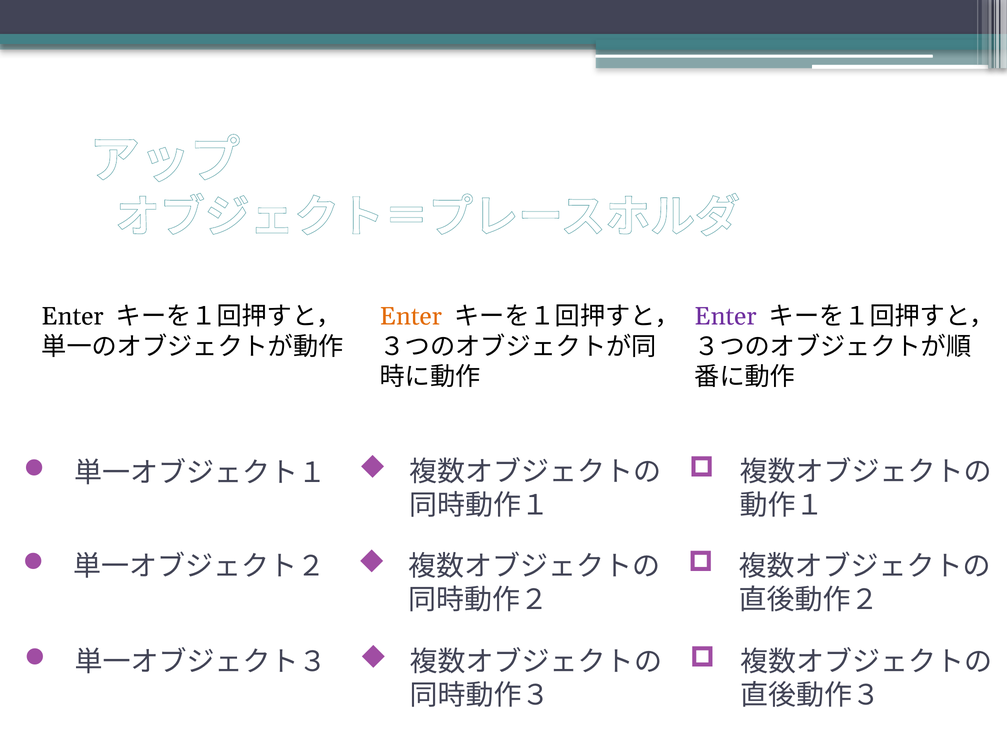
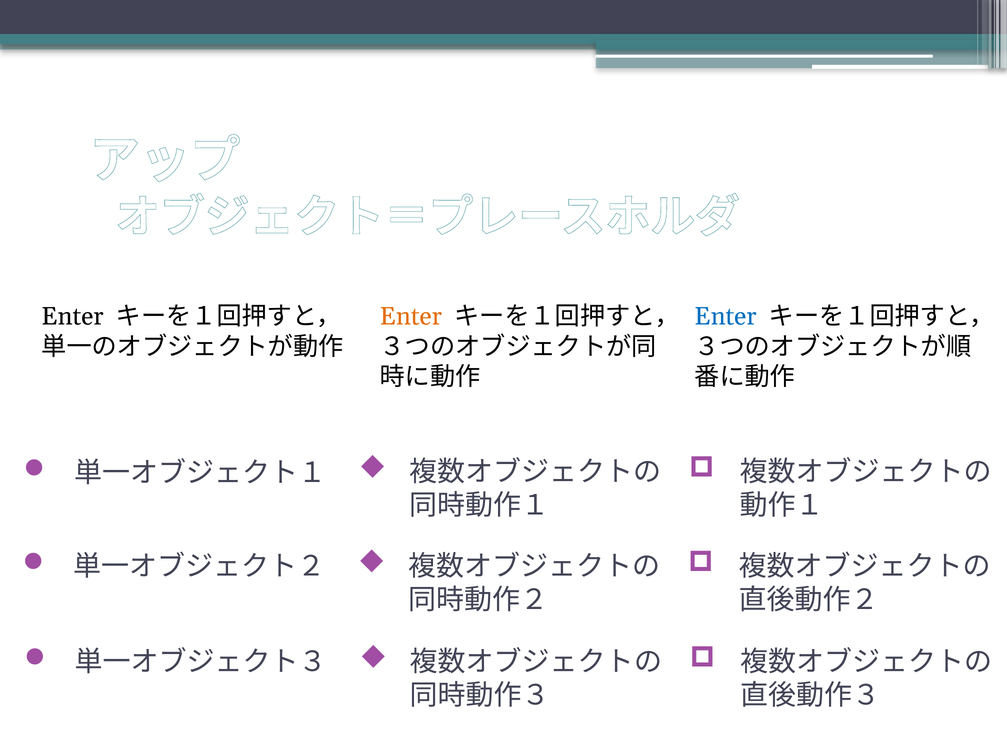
Enter at (726, 317) colour: purple -> blue
